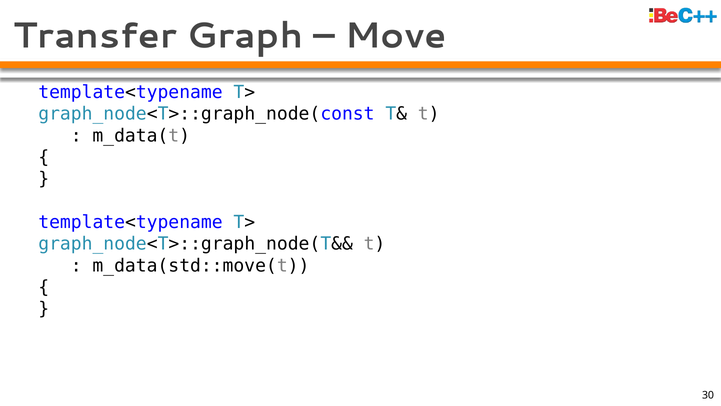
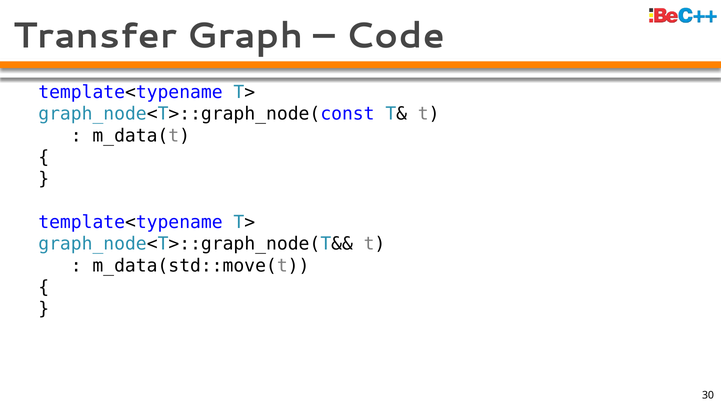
Move: Move -> Code
